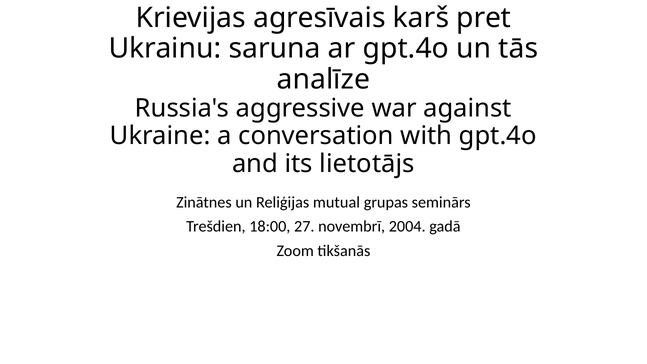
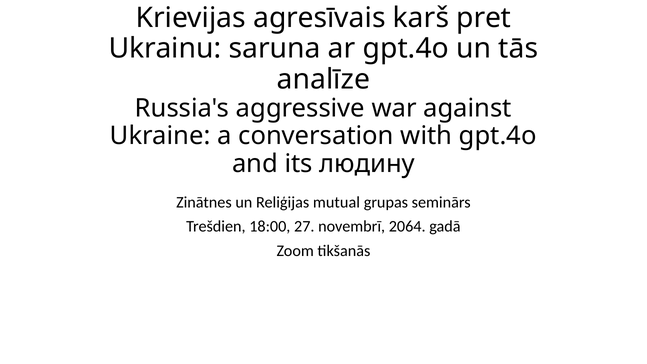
lietotājs: lietotājs -> людину
2004: 2004 -> 2064
